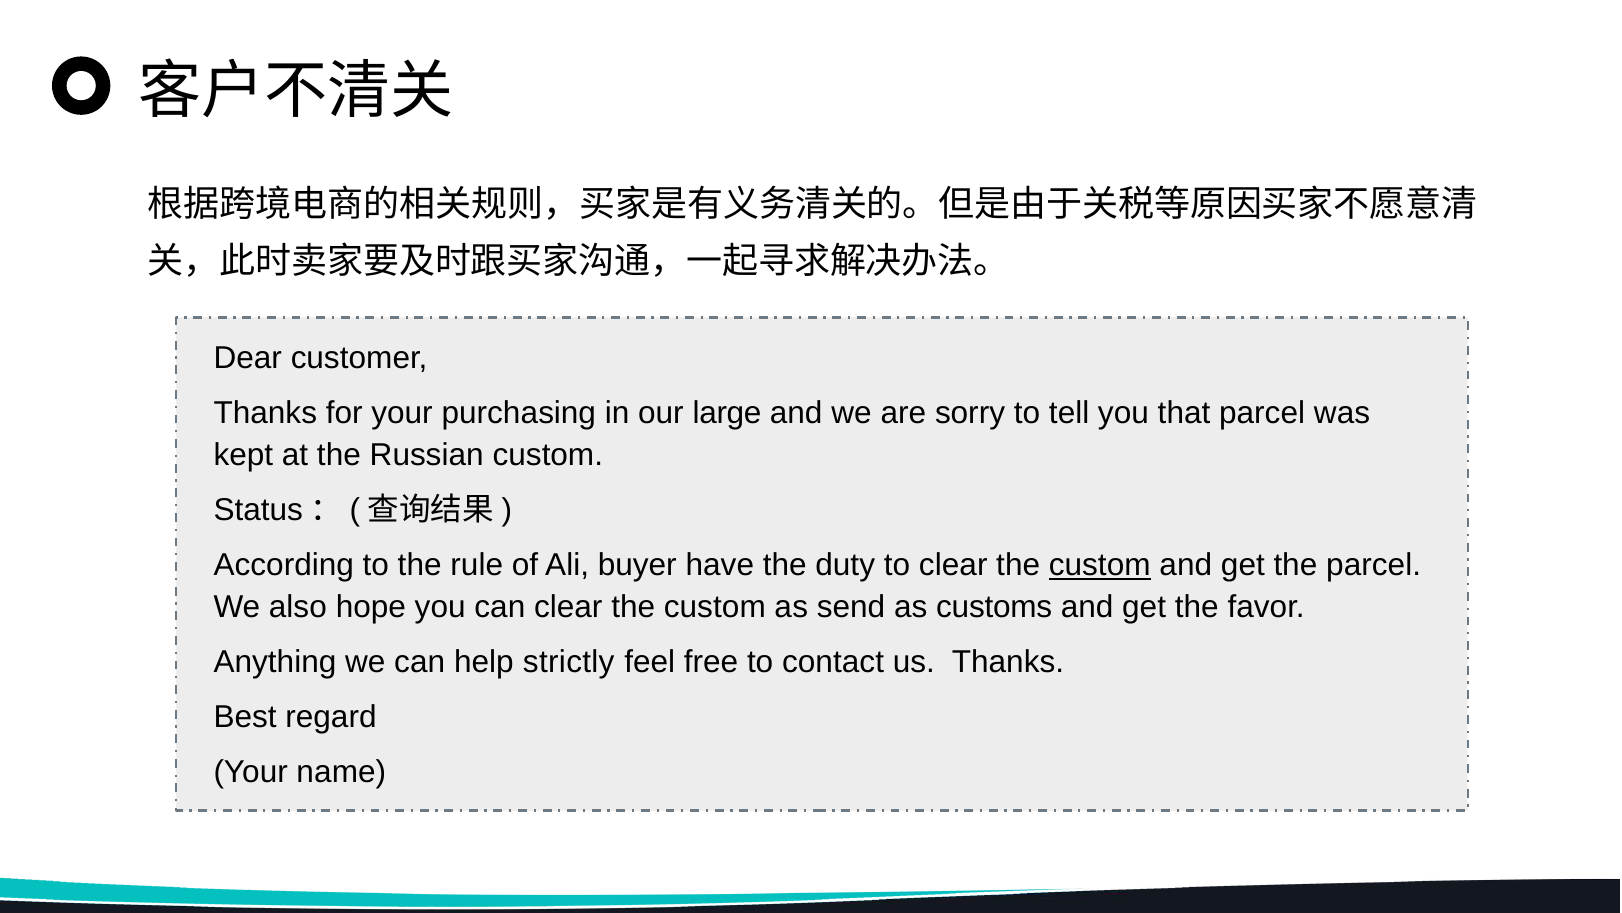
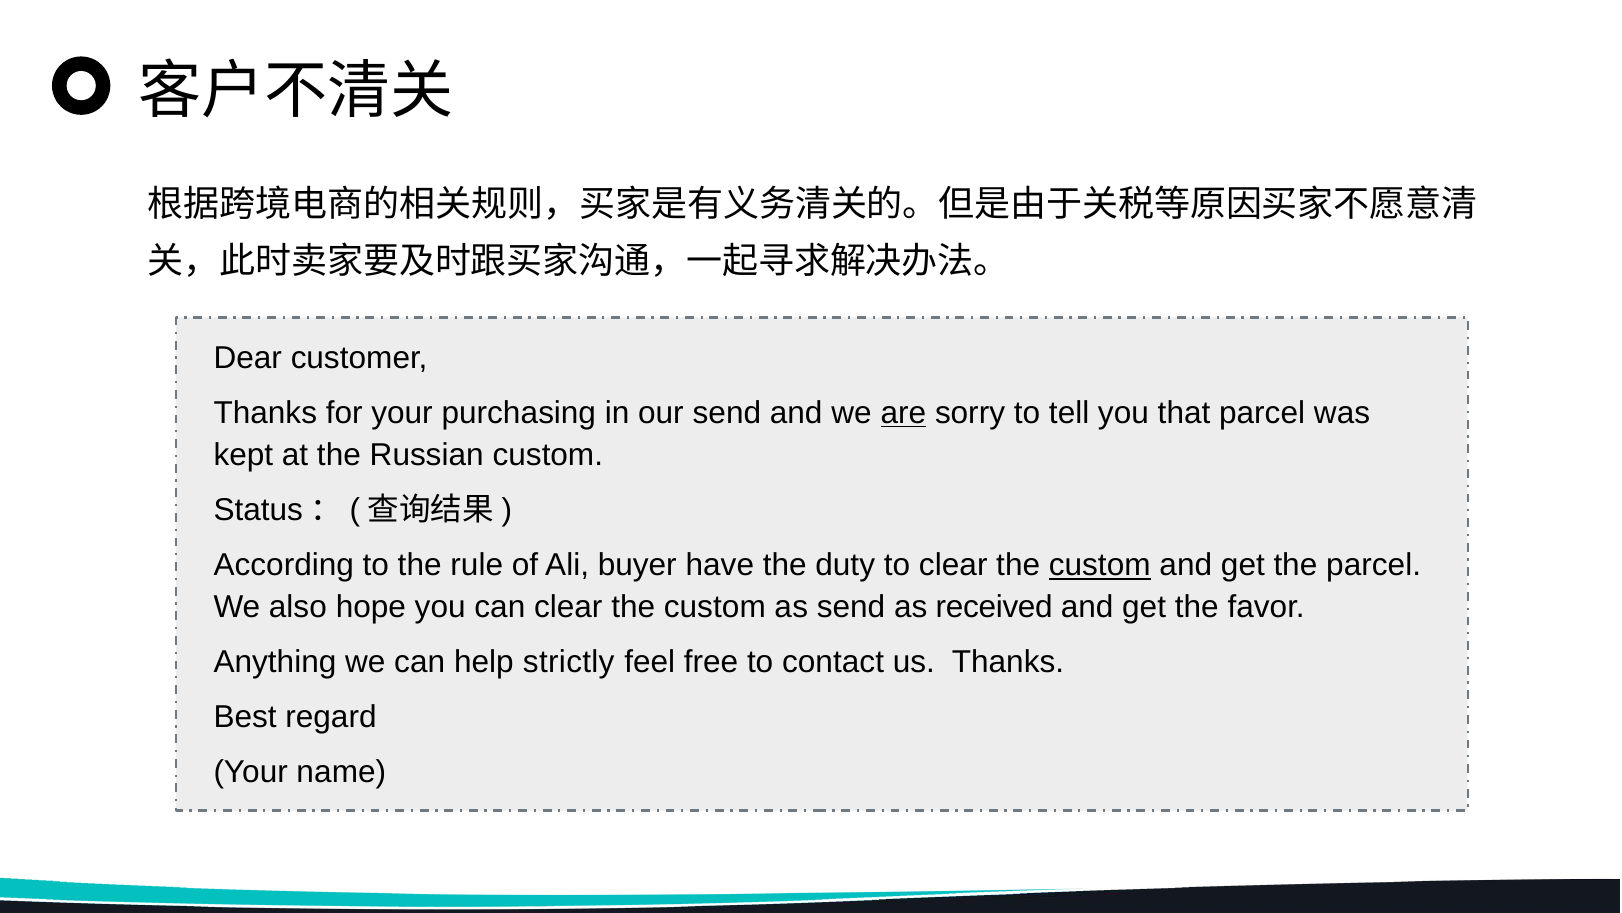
our large: large -> send
are underline: none -> present
customs: customs -> received
